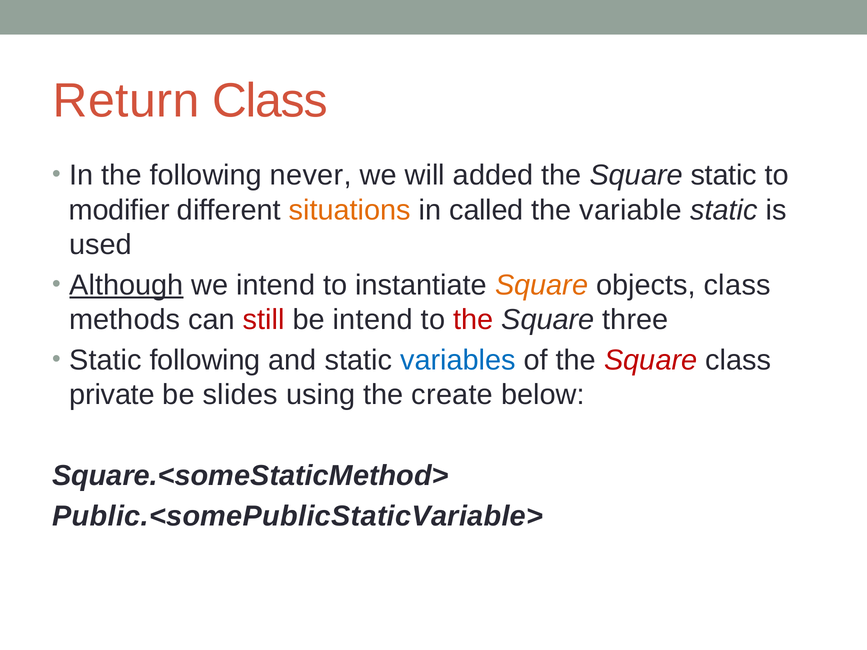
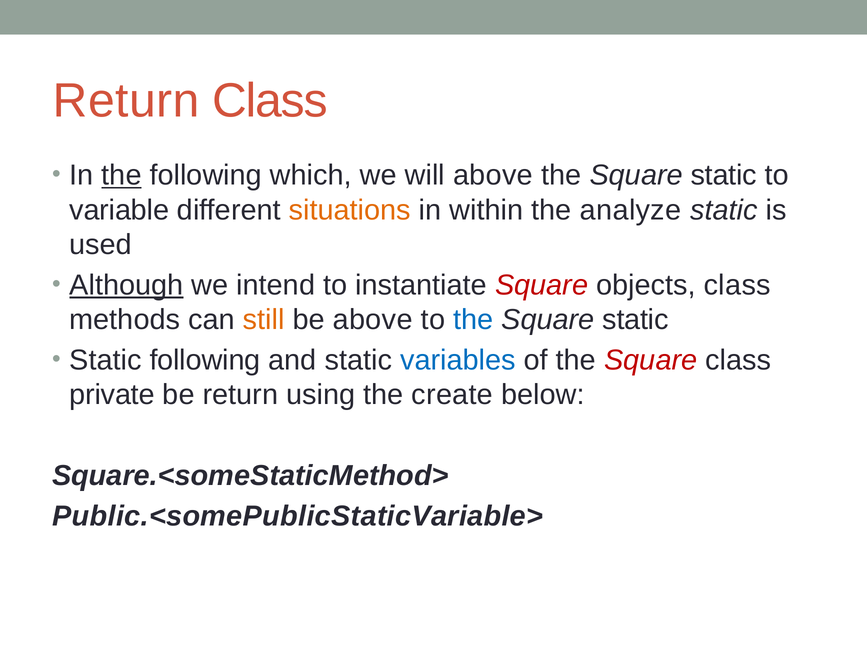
the at (122, 175) underline: none -> present
never: never -> which
will added: added -> above
modifier: modifier -> variable
called: called -> within
variable: variable -> analyze
Square at (542, 285) colour: orange -> red
still colour: red -> orange
be intend: intend -> above
the at (473, 320) colour: red -> blue
three at (635, 320): three -> static
be slides: slides -> return
